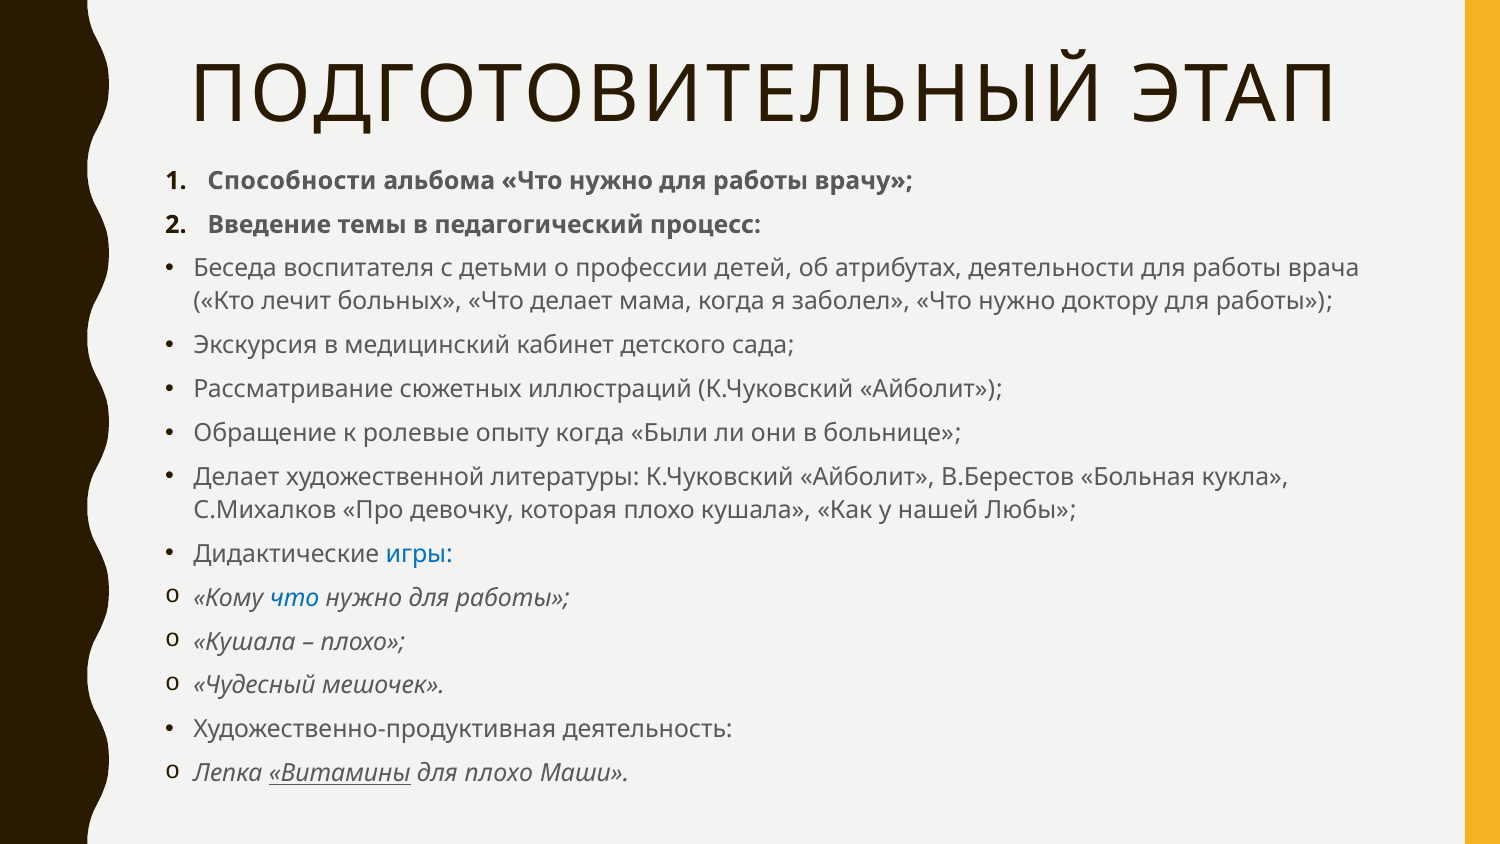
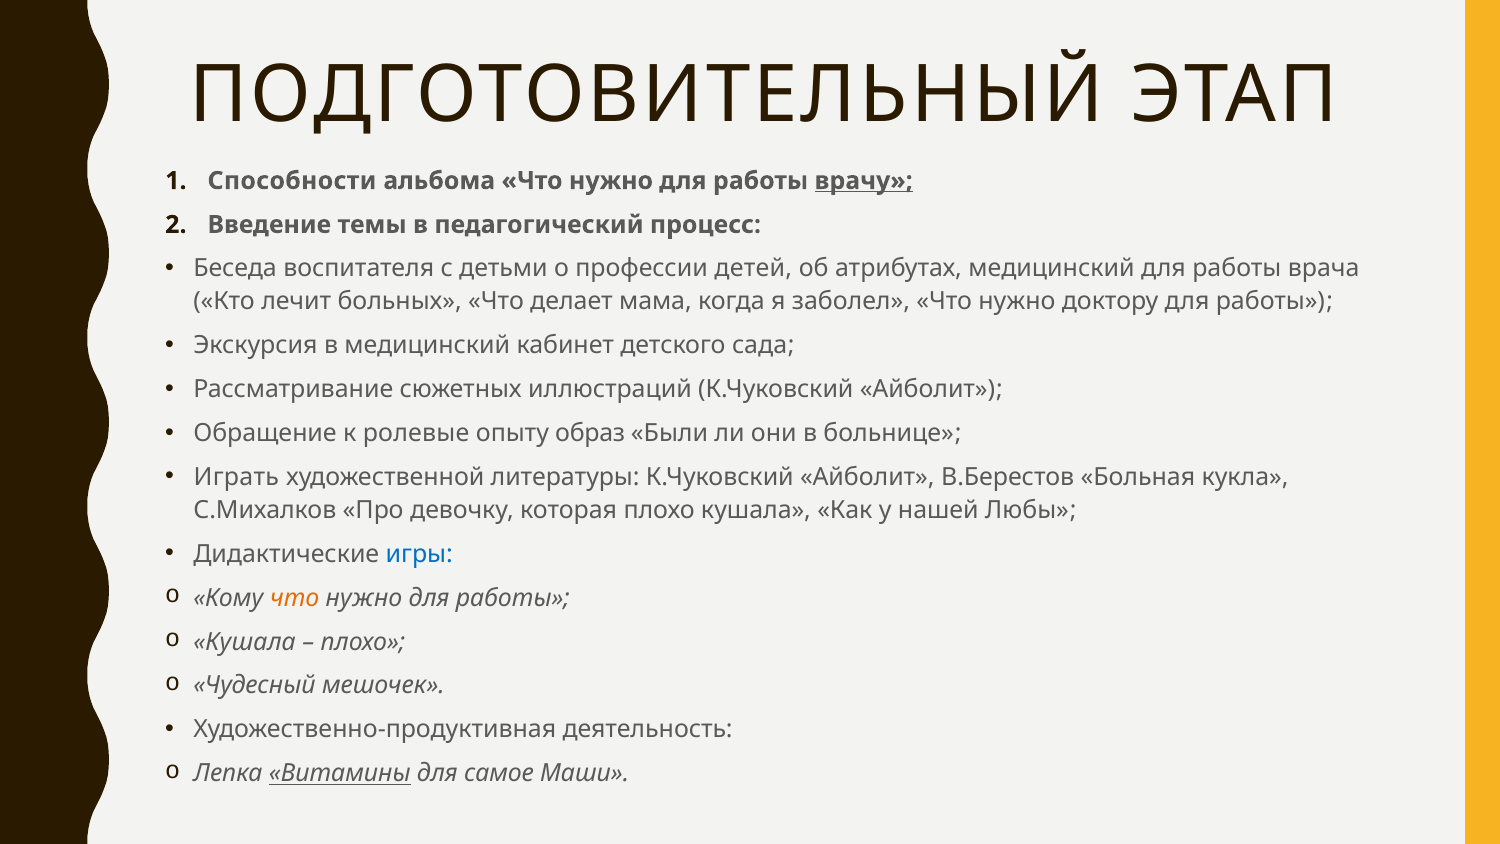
врачу underline: none -> present
атрибутах деятельности: деятельности -> медицинский
опыту когда: когда -> образ
Делает at (236, 477): Делает -> Играть
что at (295, 598) colour: blue -> orange
для плохо: плохо -> самое
